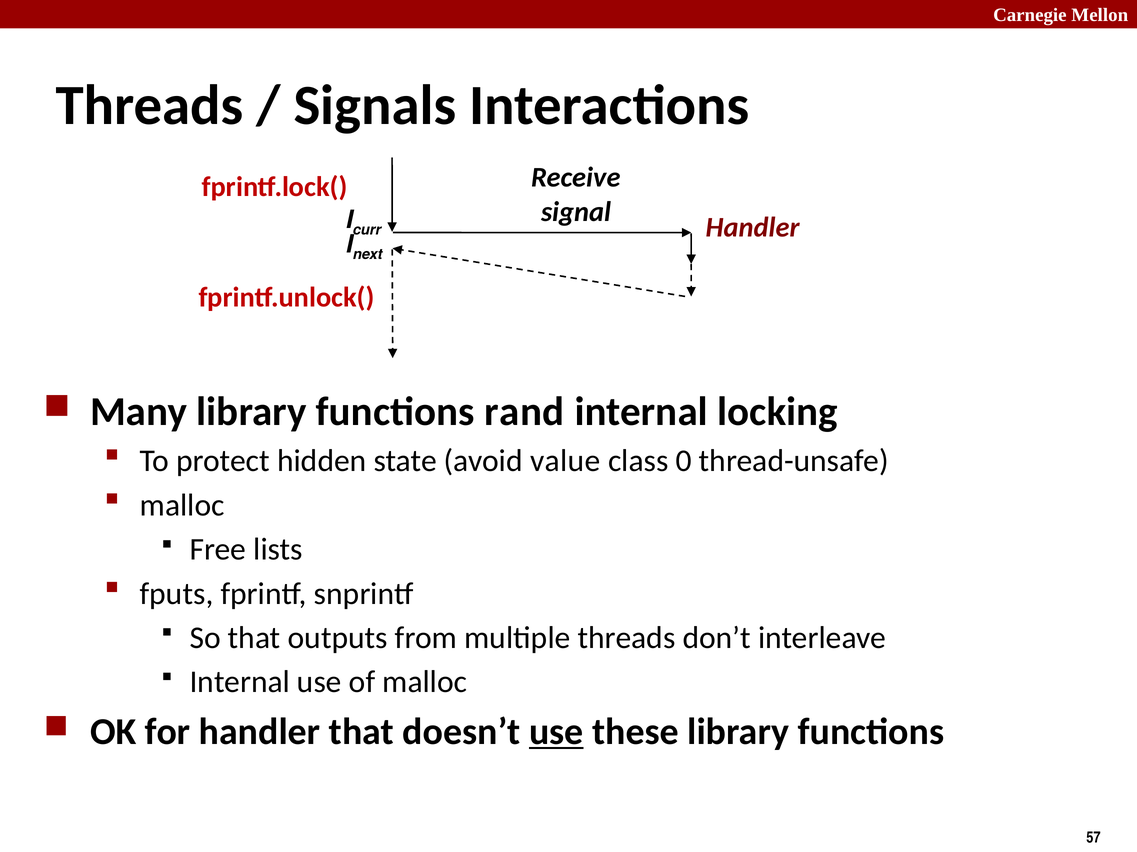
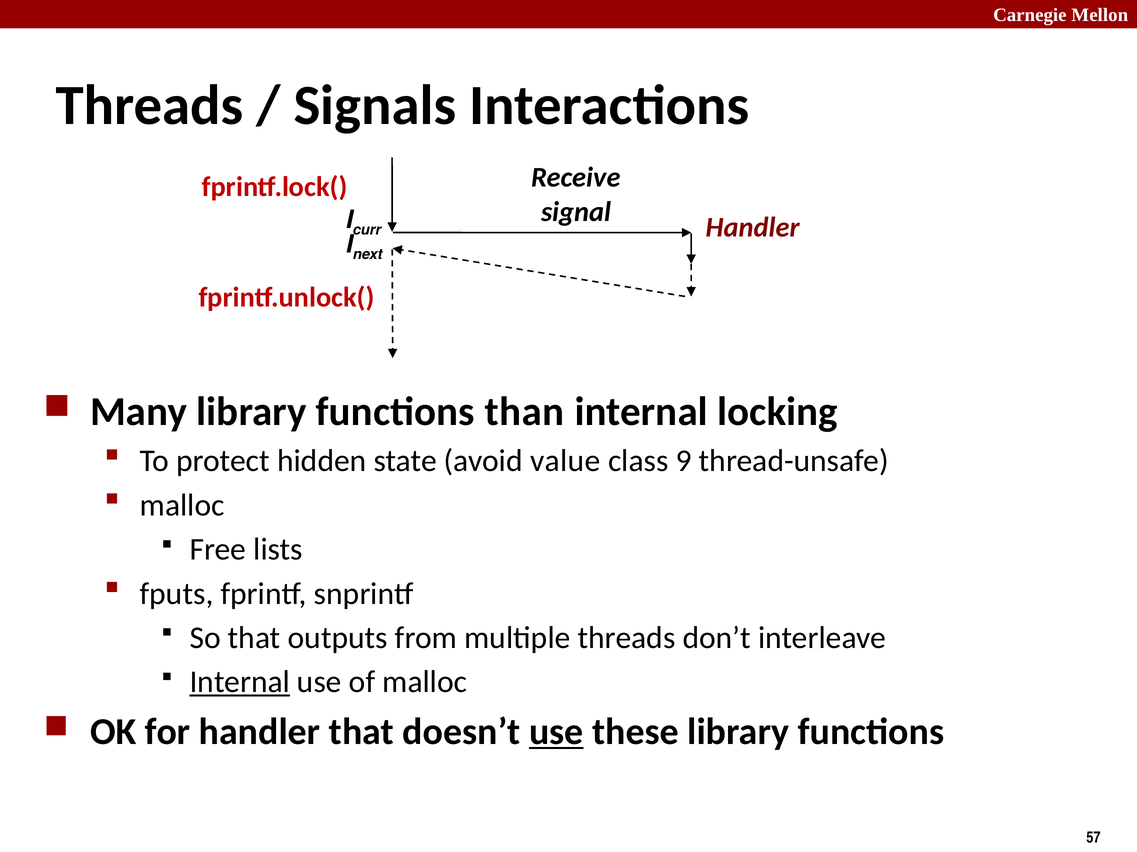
rand: rand -> than
0: 0 -> 9
Internal at (240, 683) underline: none -> present
